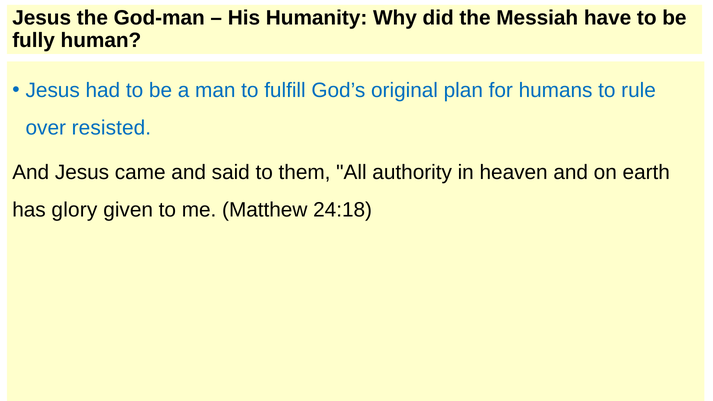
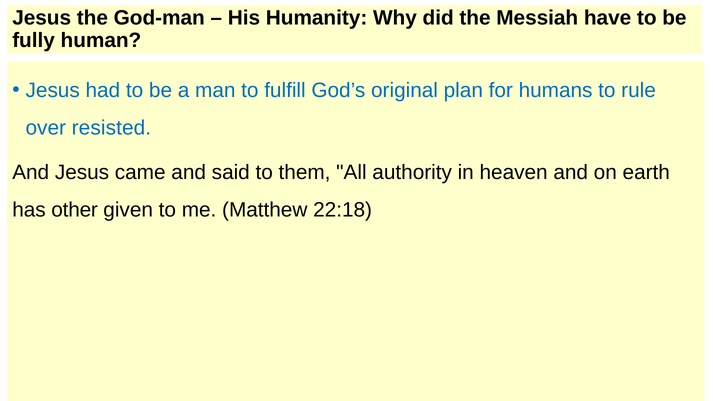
glory: glory -> other
24:18: 24:18 -> 22:18
